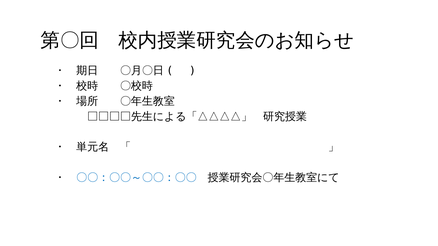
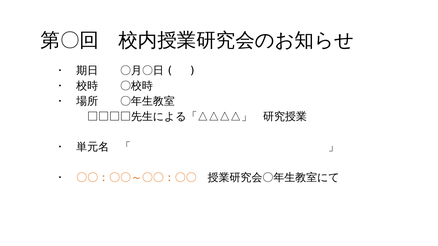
〇〇：〇〇～〇〇：〇〇 colour: blue -> orange
